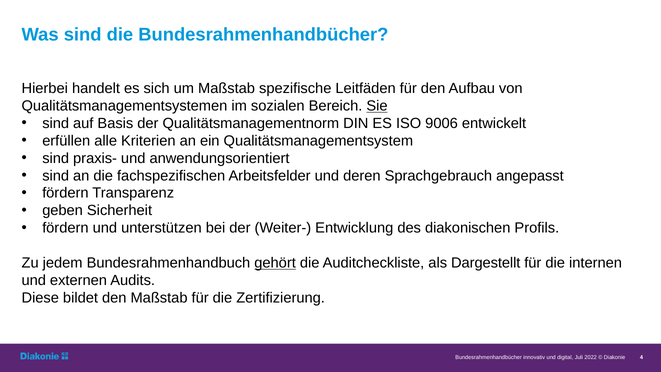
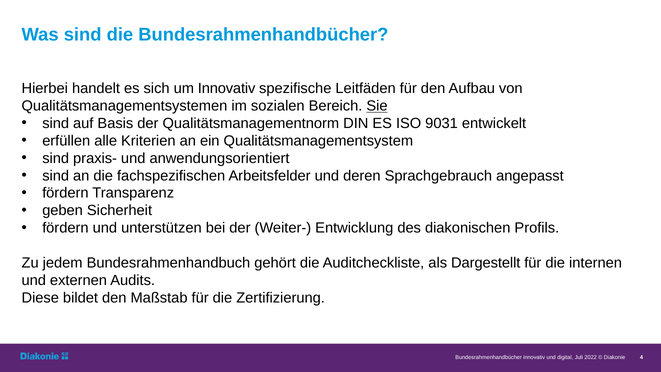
um Maßstab: Maßstab -> Innovativ
9006: 9006 -> 9031
gehört underline: present -> none
